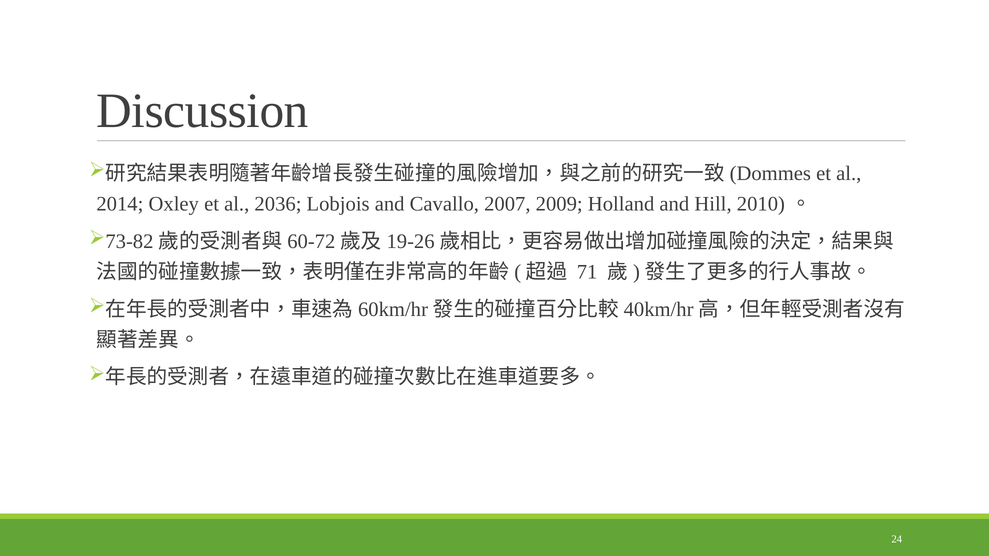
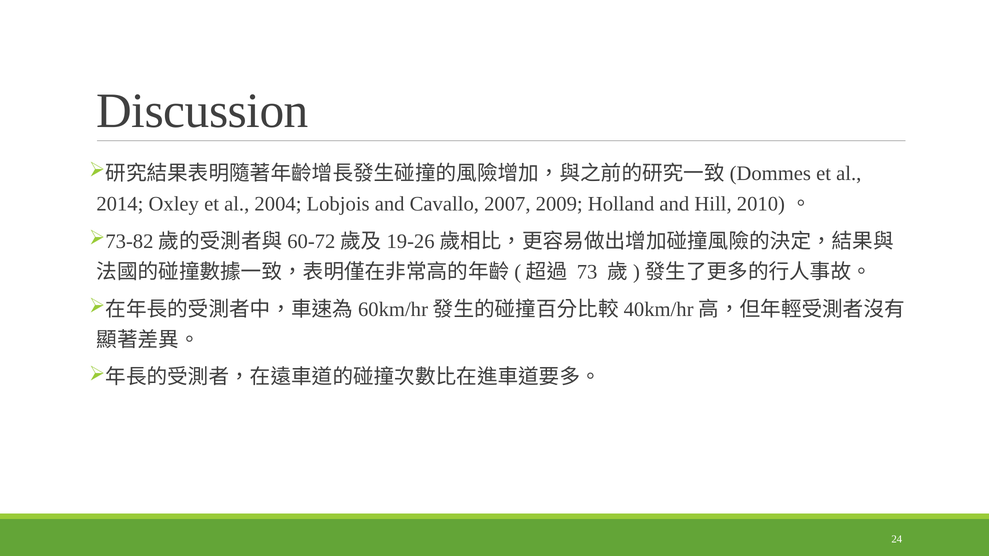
2036: 2036 -> 2004
71: 71 -> 73
